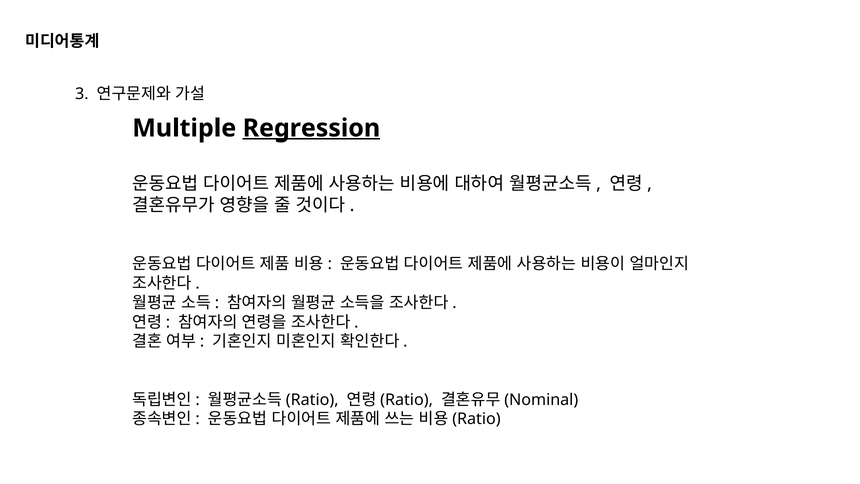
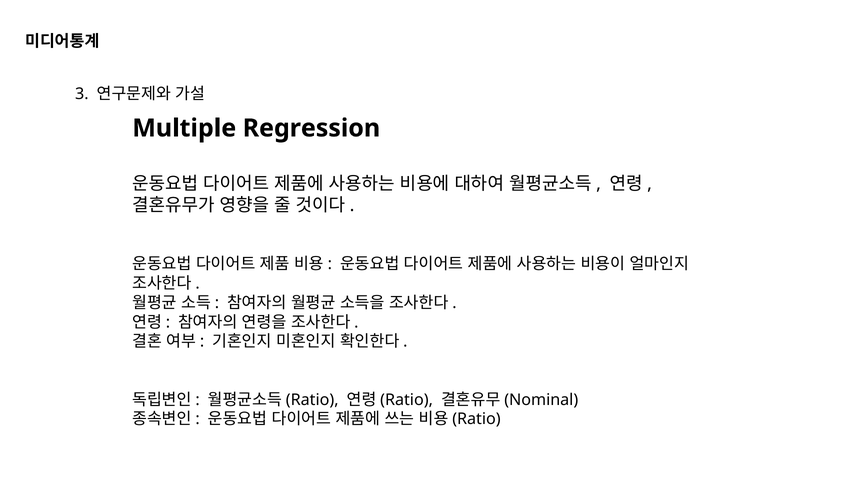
Regression underline: present -> none
